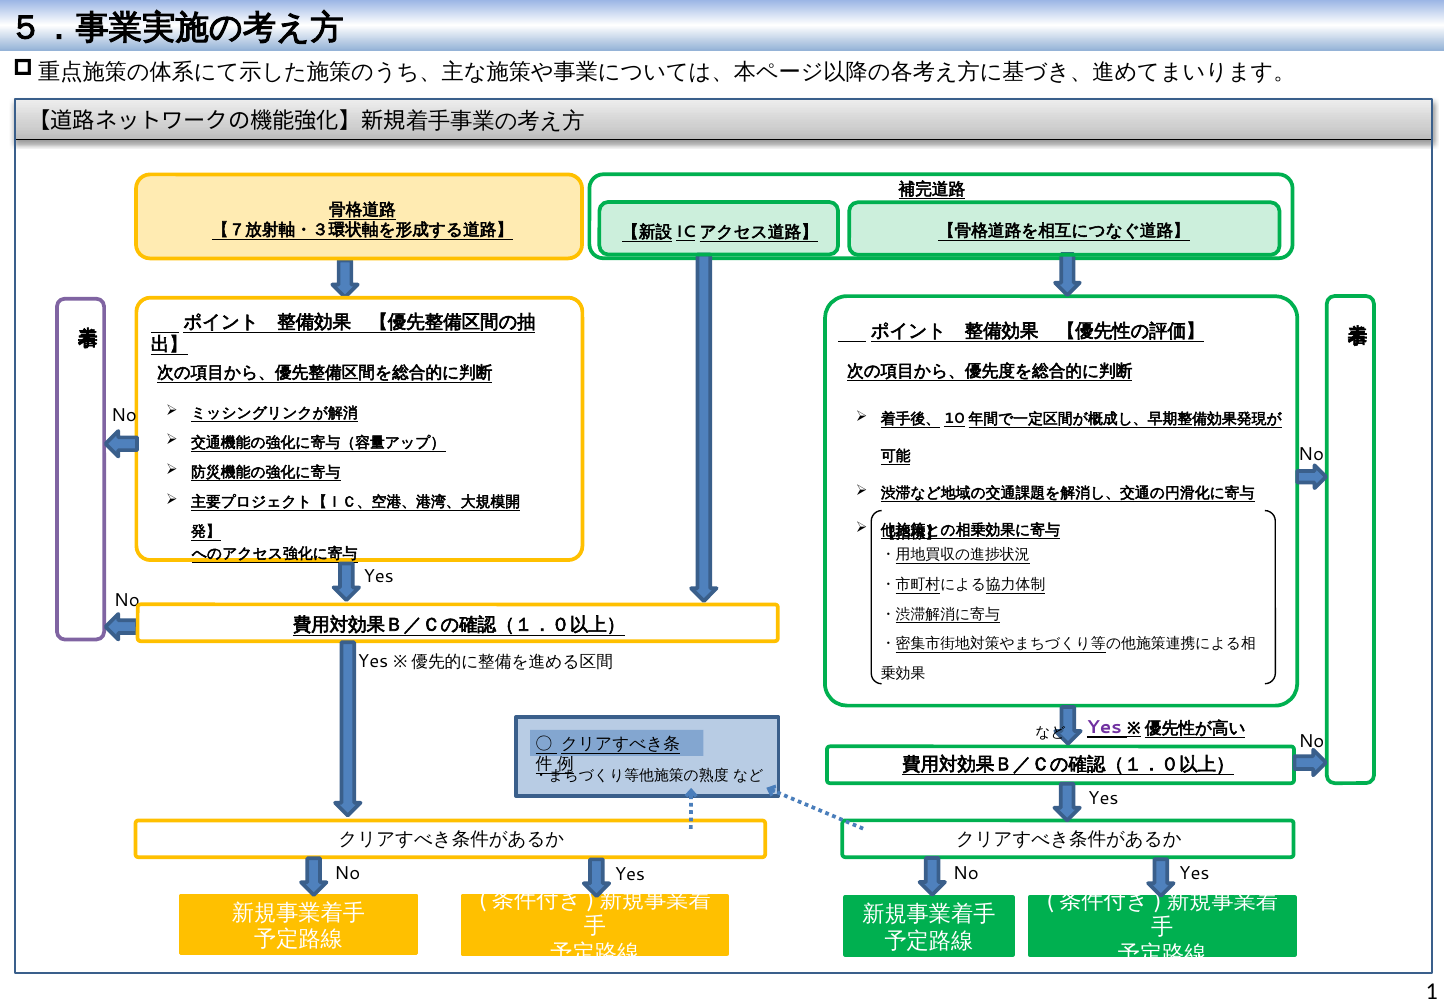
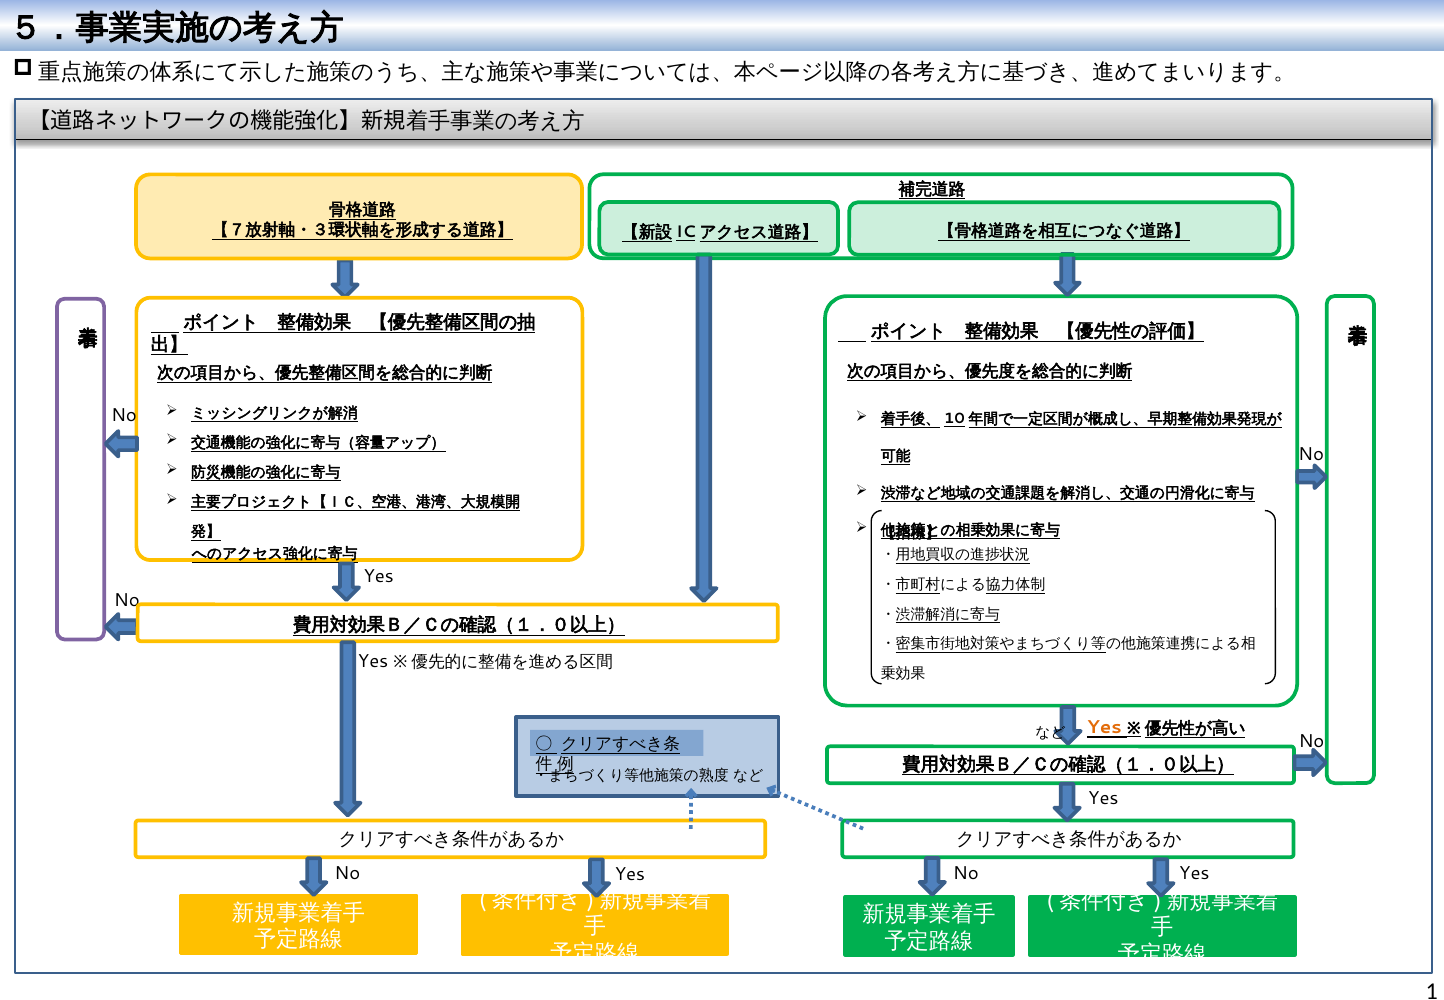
Yes at (1104, 727) colour: purple -> orange
